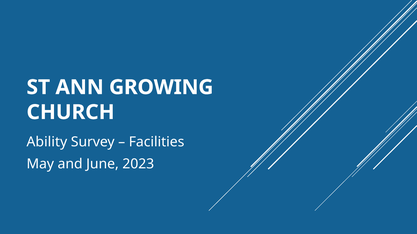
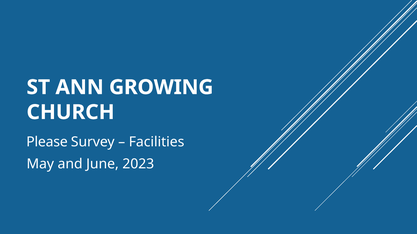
Ability: Ability -> Please
